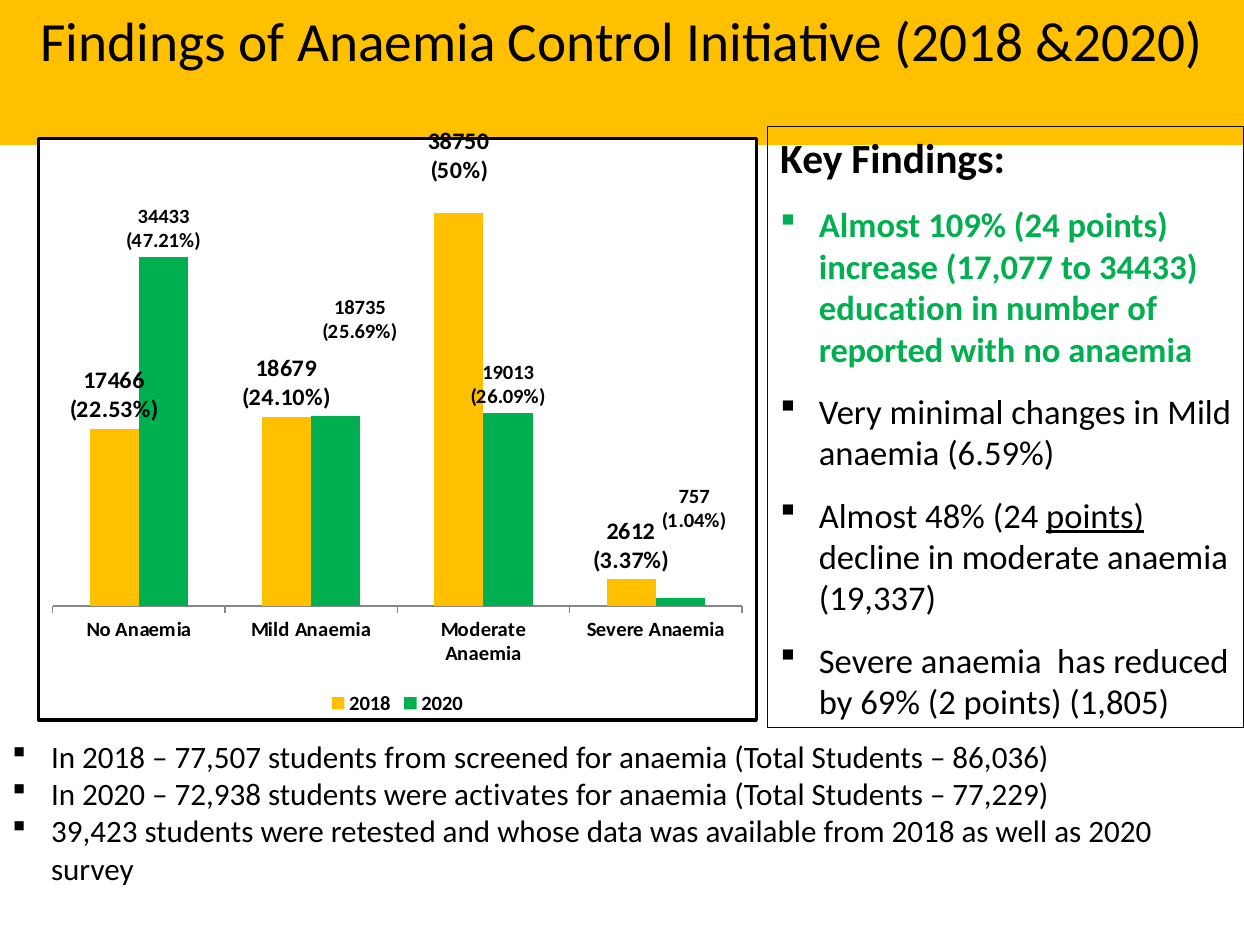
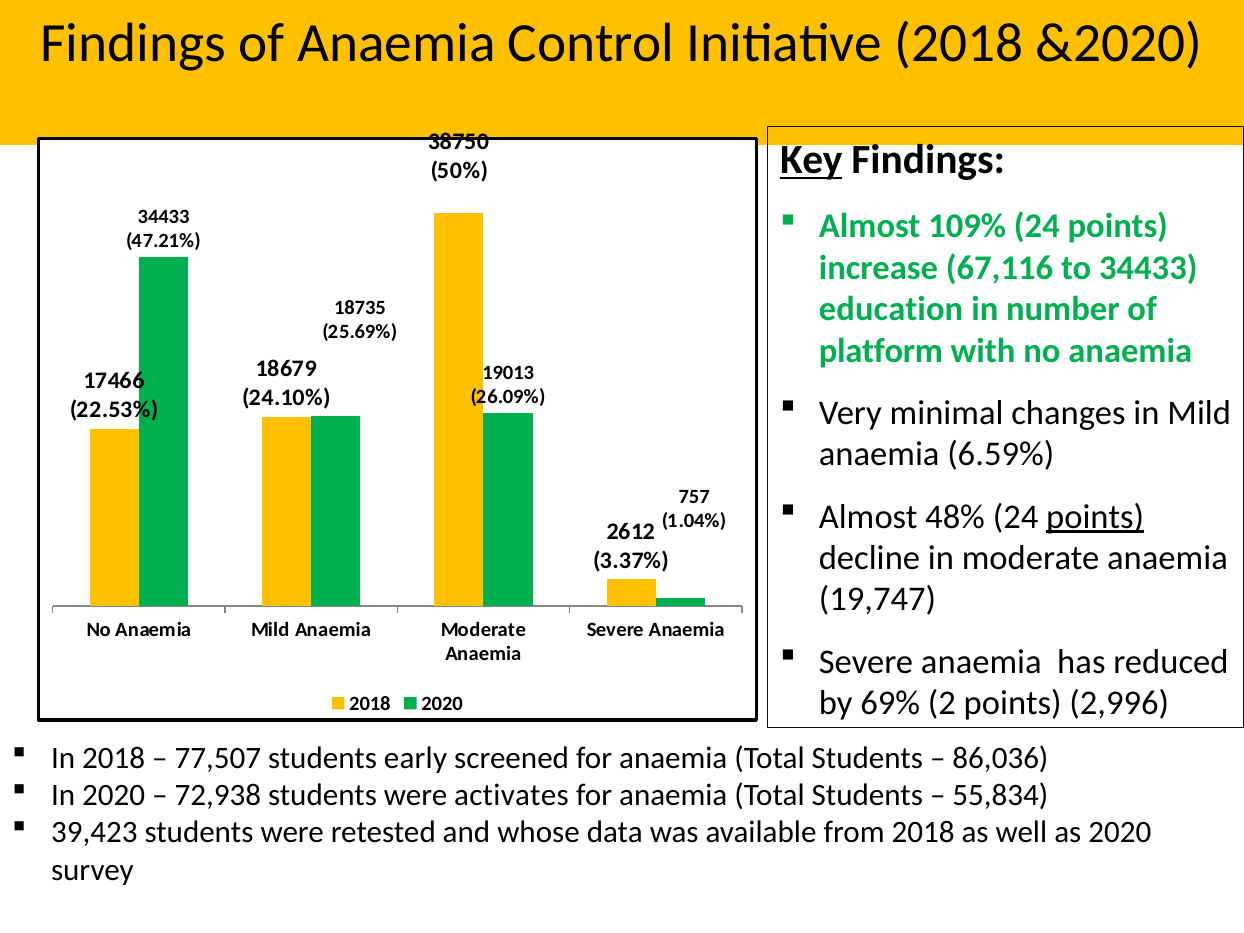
Key underline: none -> present
17,077: 17,077 -> 67,116
reported: reported -> platform
19,337: 19,337 -> 19,747
1,805: 1,805 -> 2,996
students from: from -> early
77,229: 77,229 -> 55,834
